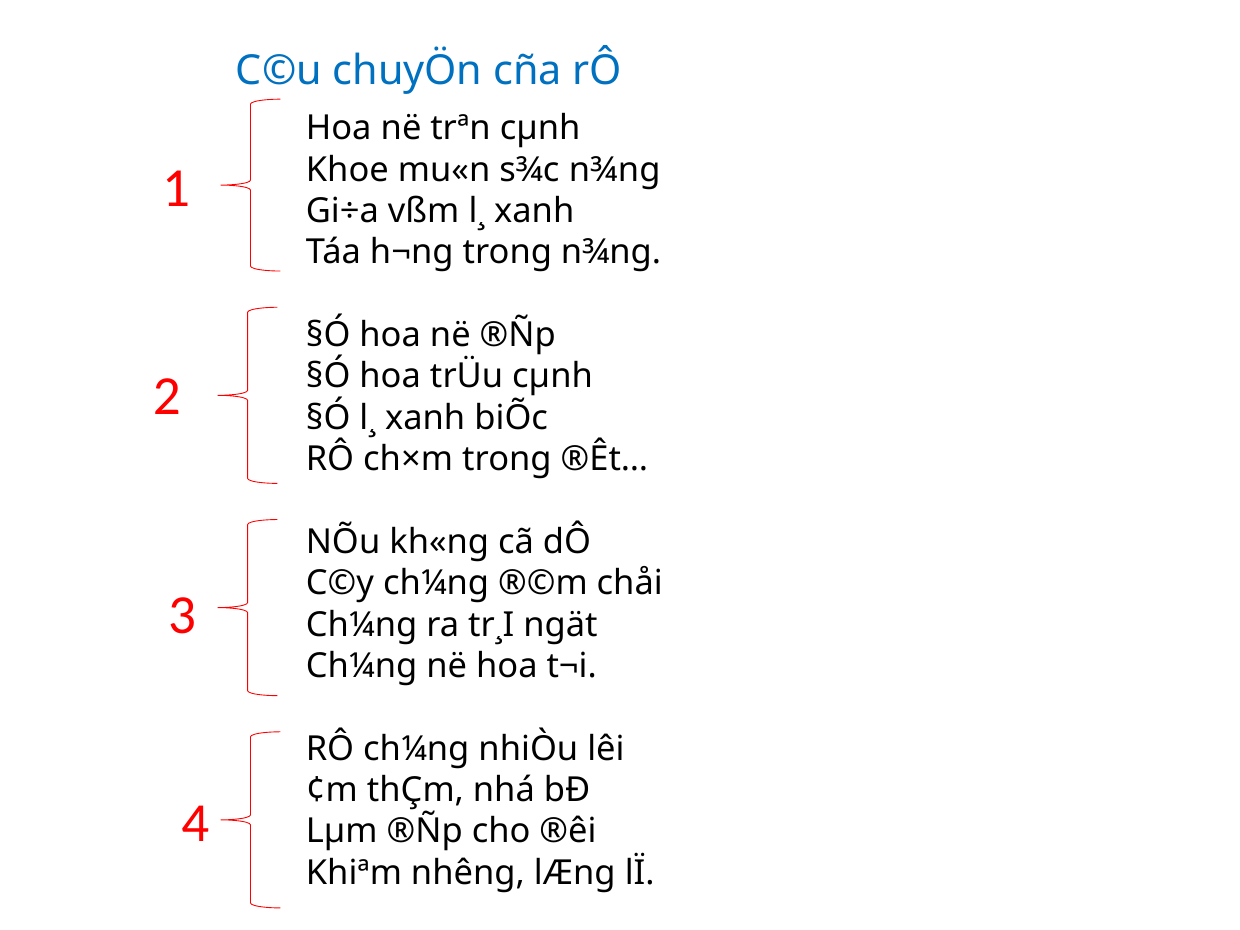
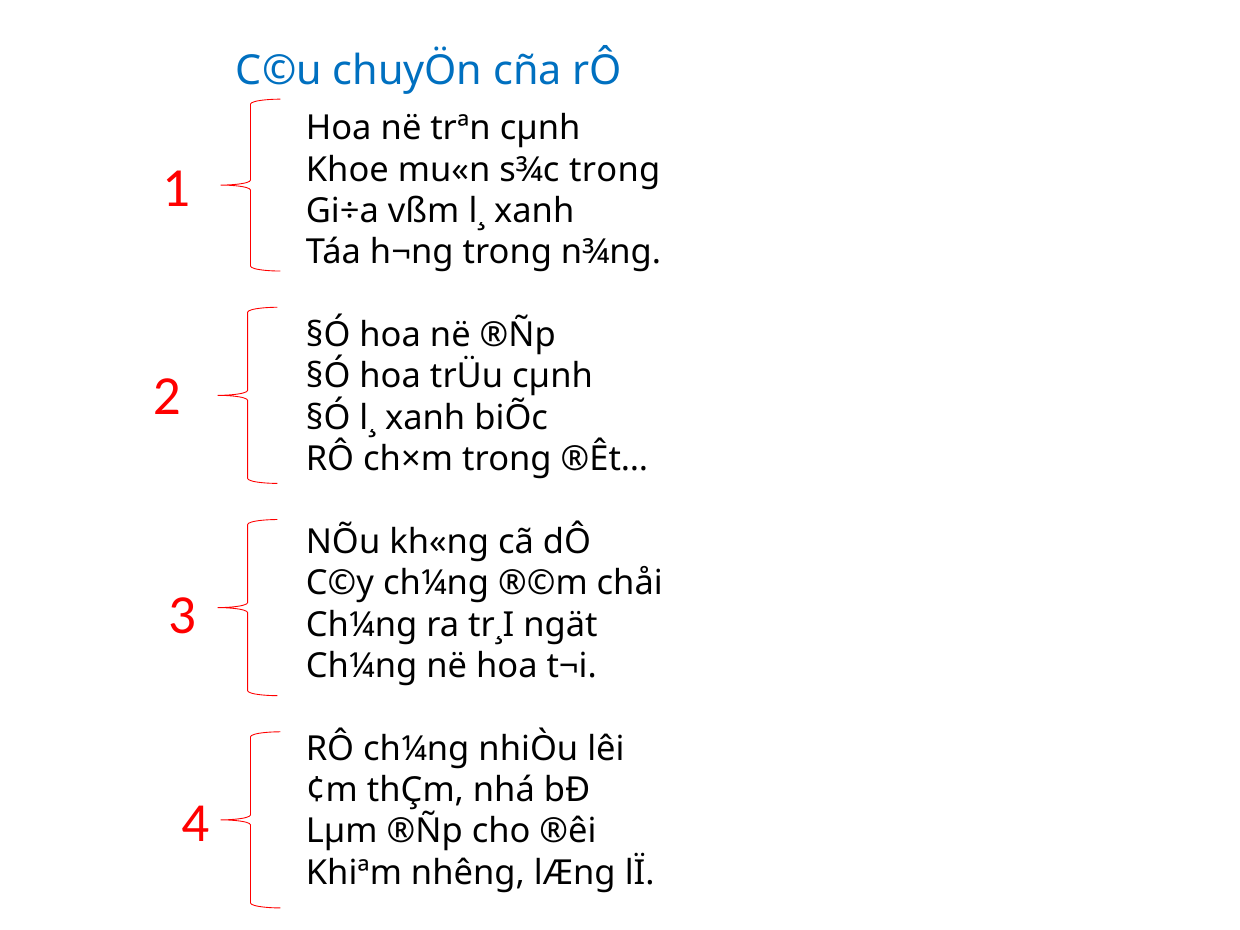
s¾c n¾ng: n¾ng -> trong
